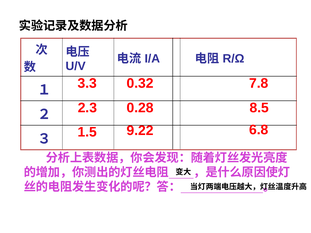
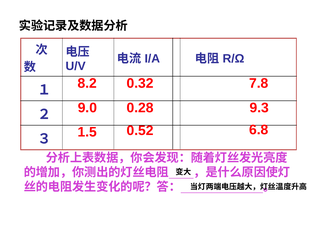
3.3: 3.3 -> 8.2
2.3: 2.3 -> 9.0
8.5: 8.5 -> 9.3
9.22: 9.22 -> 0.52
